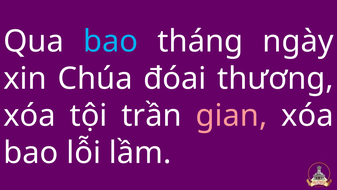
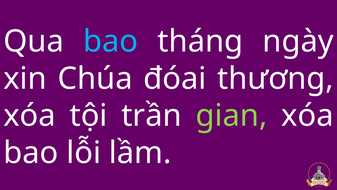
gian colour: pink -> light green
